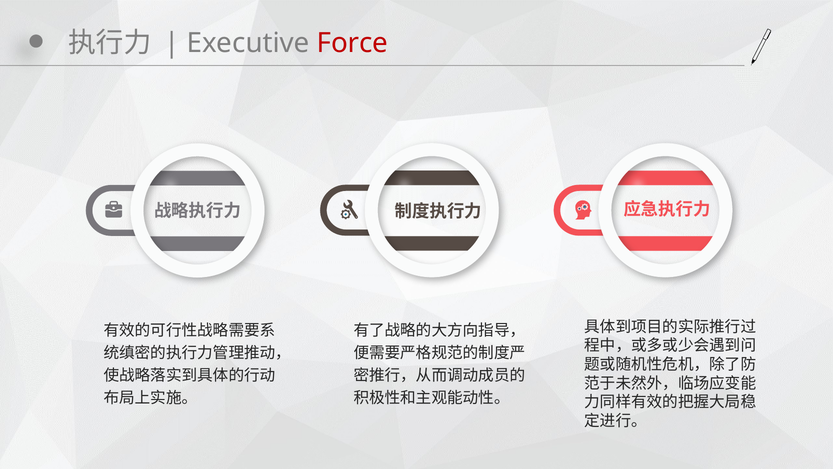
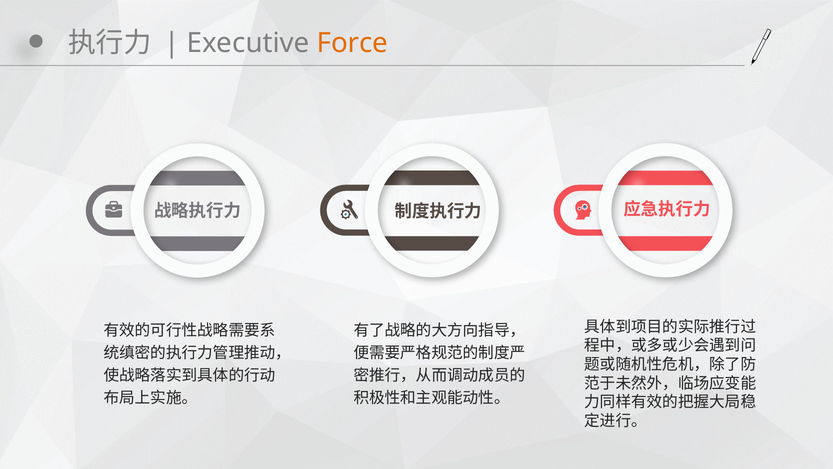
Force colour: red -> orange
